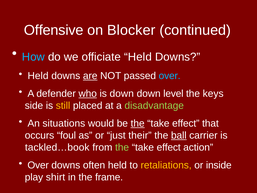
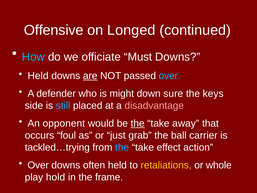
Blocker: Blocker -> Longed
officiate Held: Held -> Must
who underline: present -> none
is down: down -> might
level: level -> sure
still colour: yellow -> light blue
disadvantage colour: light green -> pink
situations: situations -> opponent
effect at (186, 123): effect -> away
their: their -> grab
ball underline: present -> none
tackled…book: tackled…book -> tackled…trying
the at (122, 147) colour: light green -> light blue
inside: inside -> whole
shirt: shirt -> hold
